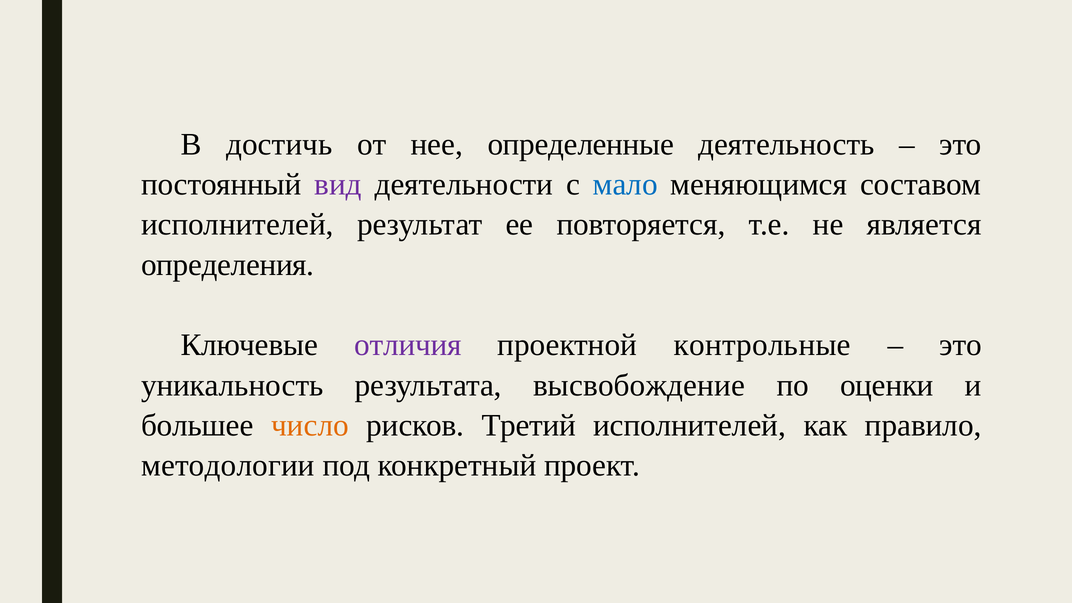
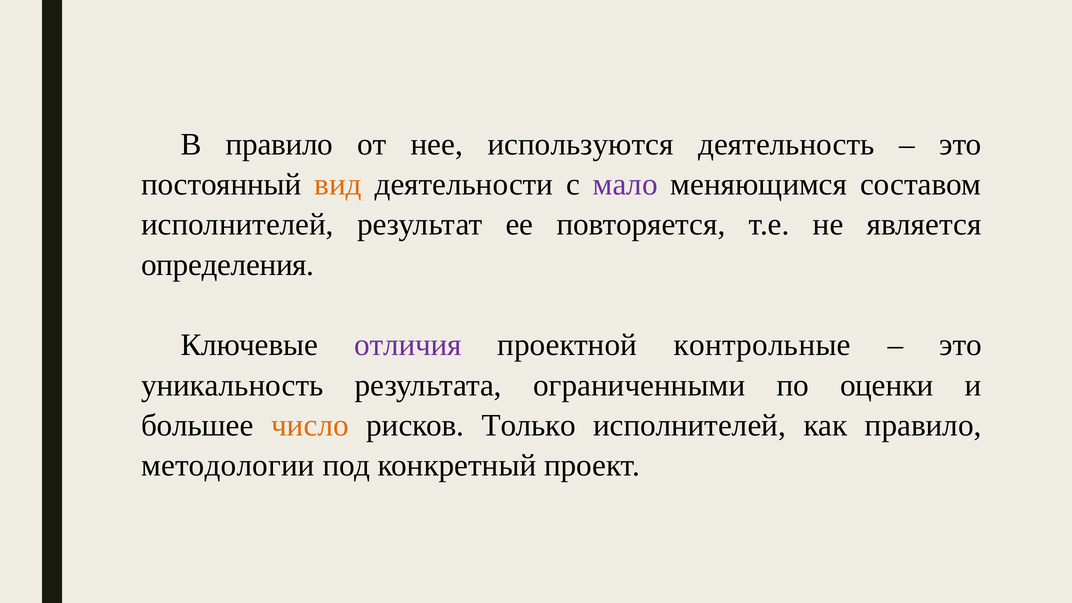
В достичь: достичь -> правило
определенные: определенные -> используются
вид colour: purple -> orange
мало colour: blue -> purple
высвобождение: высвобождение -> ограниченными
Третий: Третий -> Только
